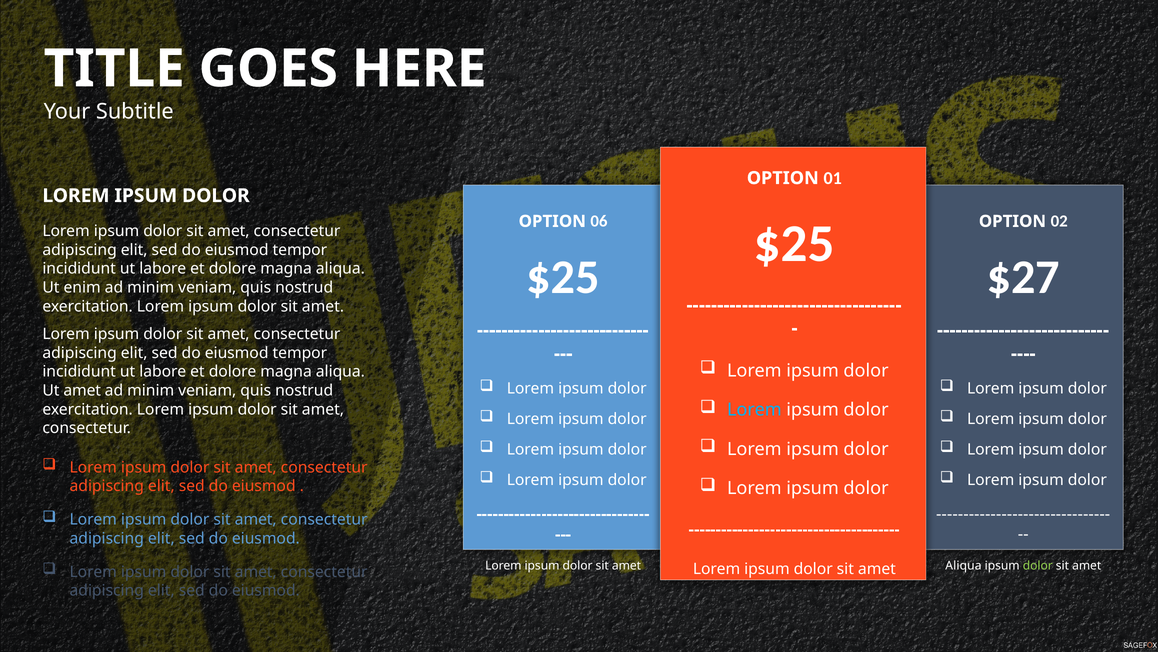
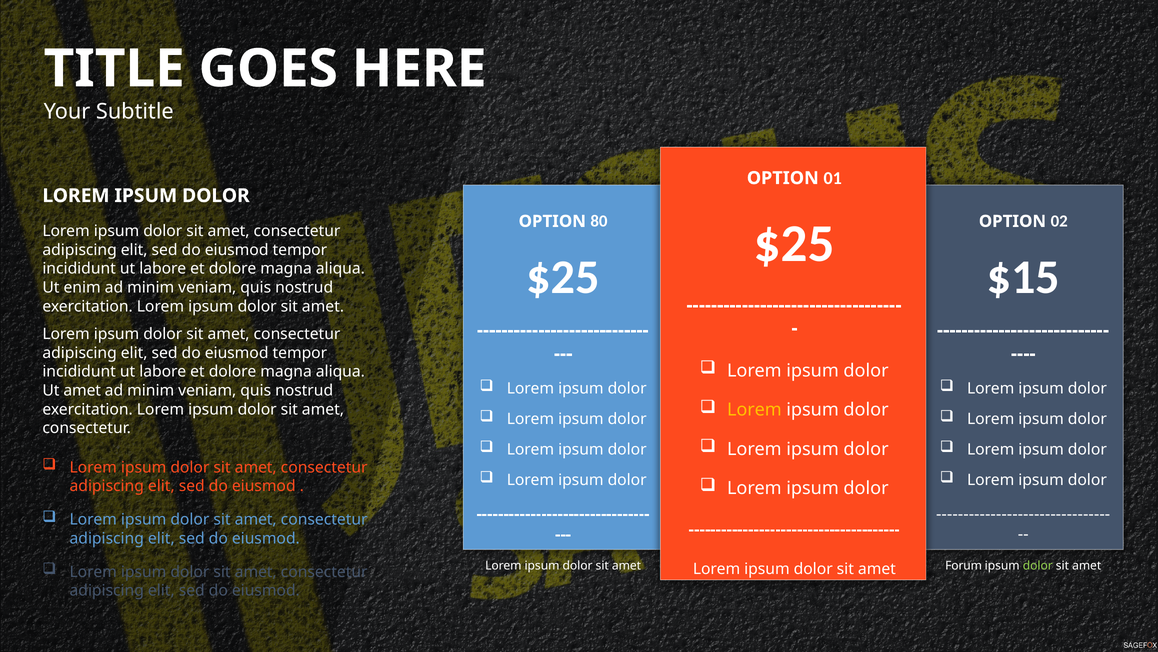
06: 06 -> 80
$27: $27 -> $15
Lorem at (754, 410) colour: light blue -> yellow
Aliqua at (963, 565): Aliqua -> Forum
